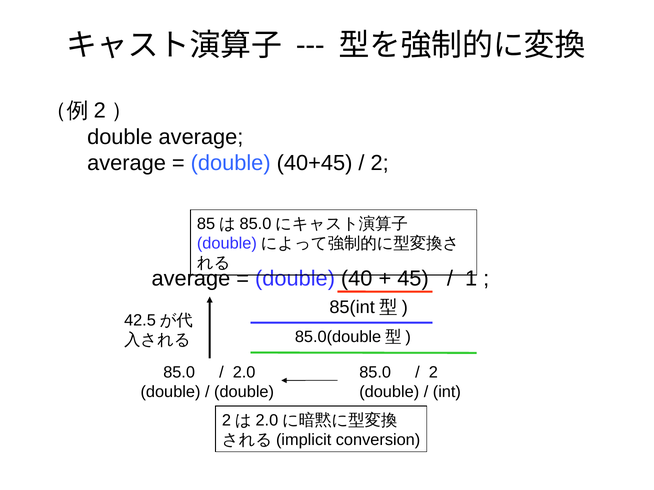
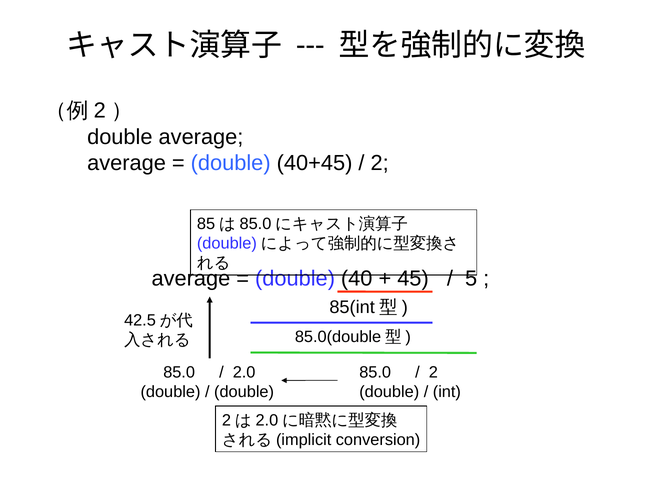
1: 1 -> 5
